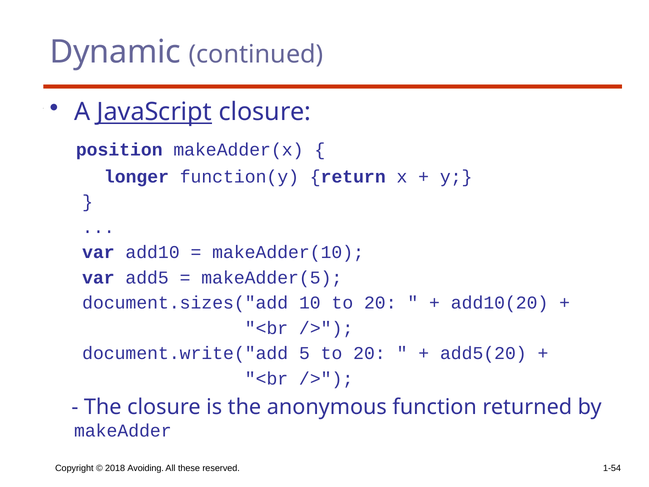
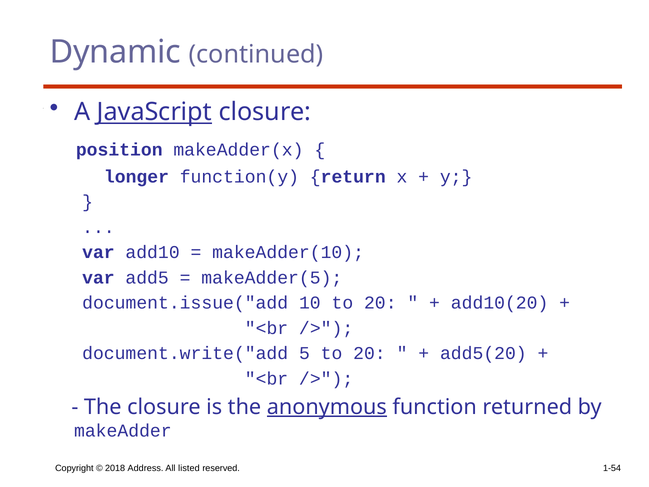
document.sizes(″add: document.sizes(″add -> document.issue(″add
anonymous underline: none -> present
Avoiding: Avoiding -> Address
these: these -> listed
